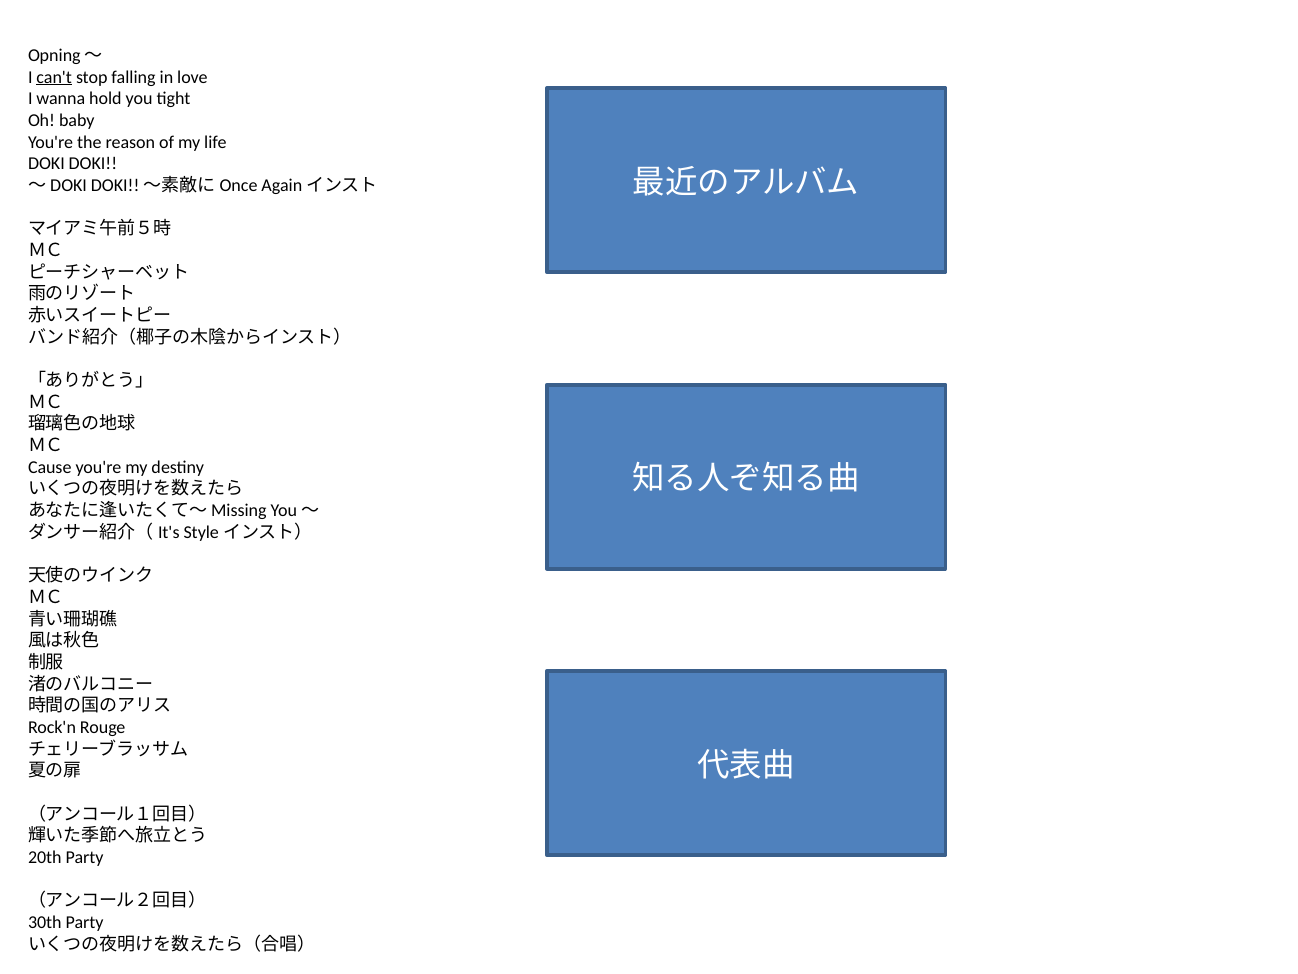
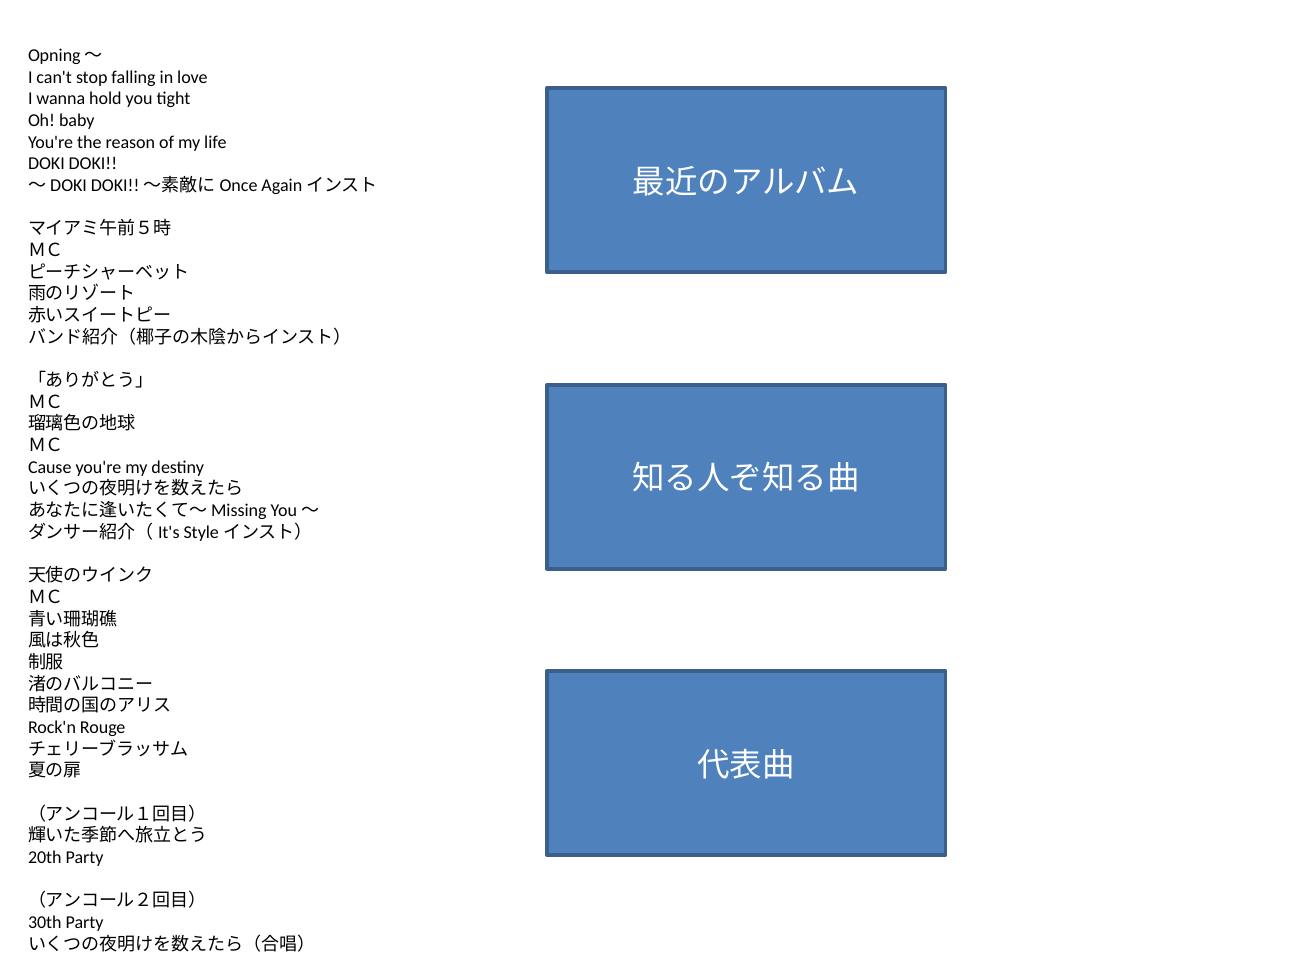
can't underline: present -> none
